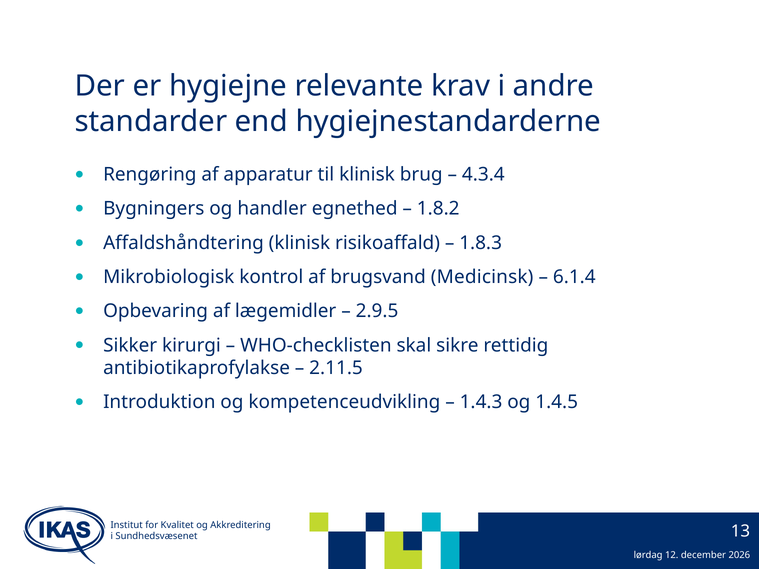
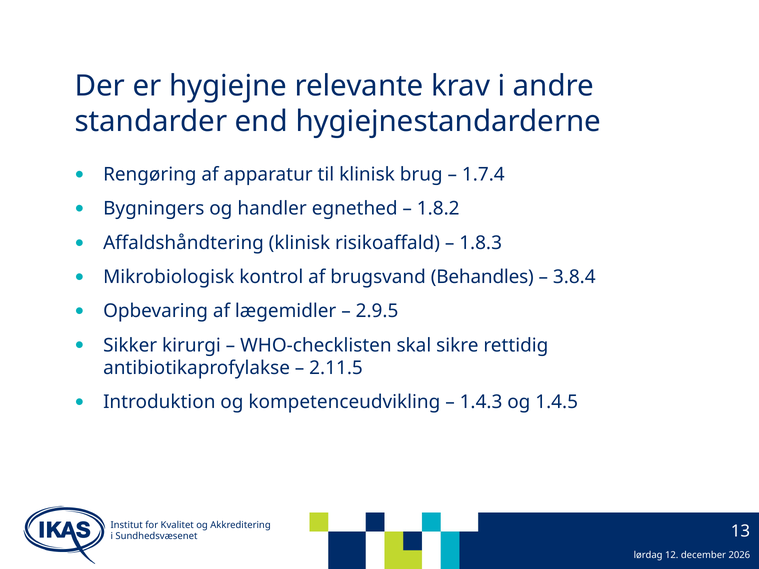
4.3.4: 4.3.4 -> 1.7.4
Medicinsk: Medicinsk -> Behandles
6.1.4: 6.1.4 -> 3.8.4
